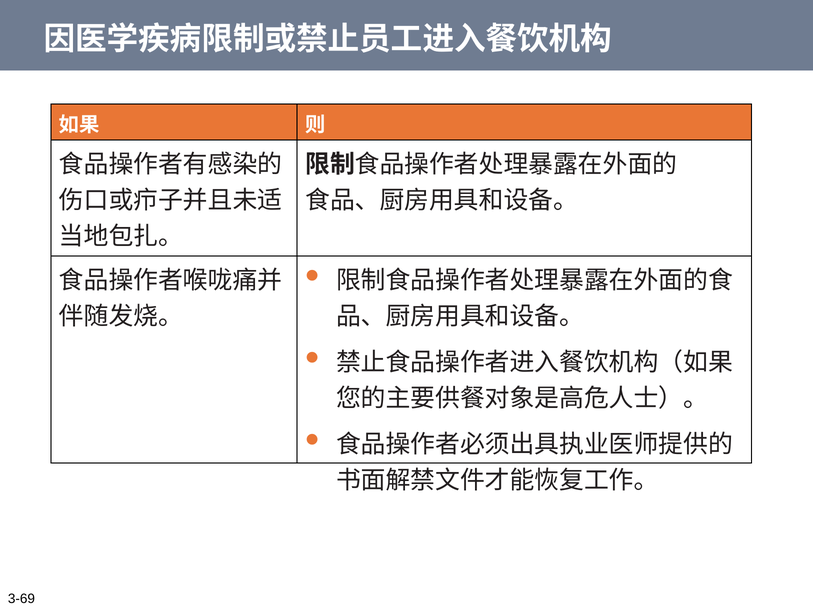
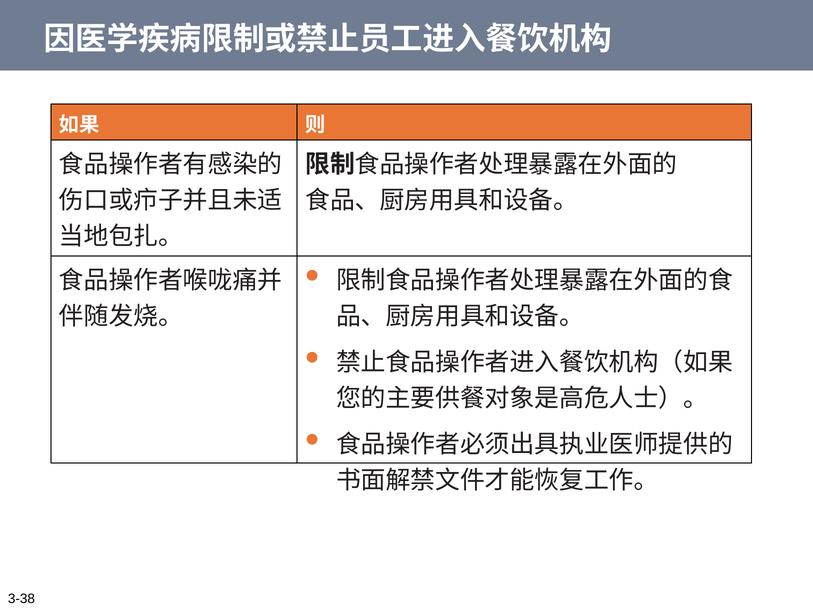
3-69: 3-69 -> 3-38
